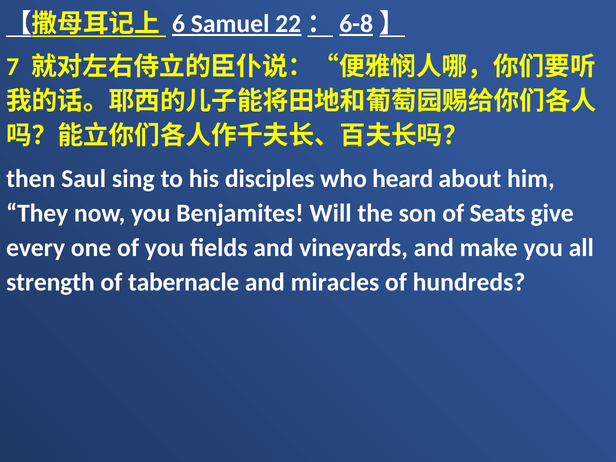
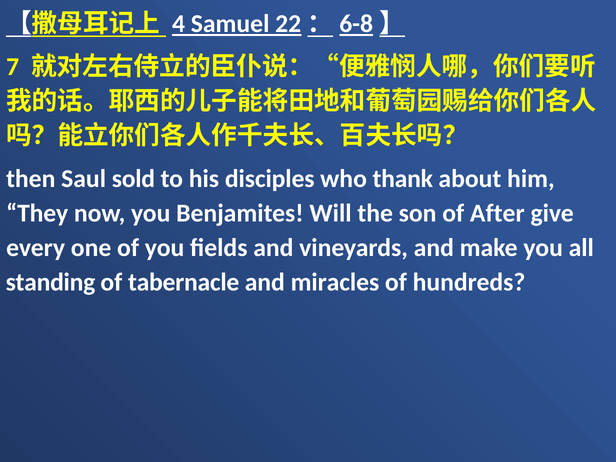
6: 6 -> 4
sing: sing -> sold
heard: heard -> thank
Seats: Seats -> After
strength: strength -> standing
